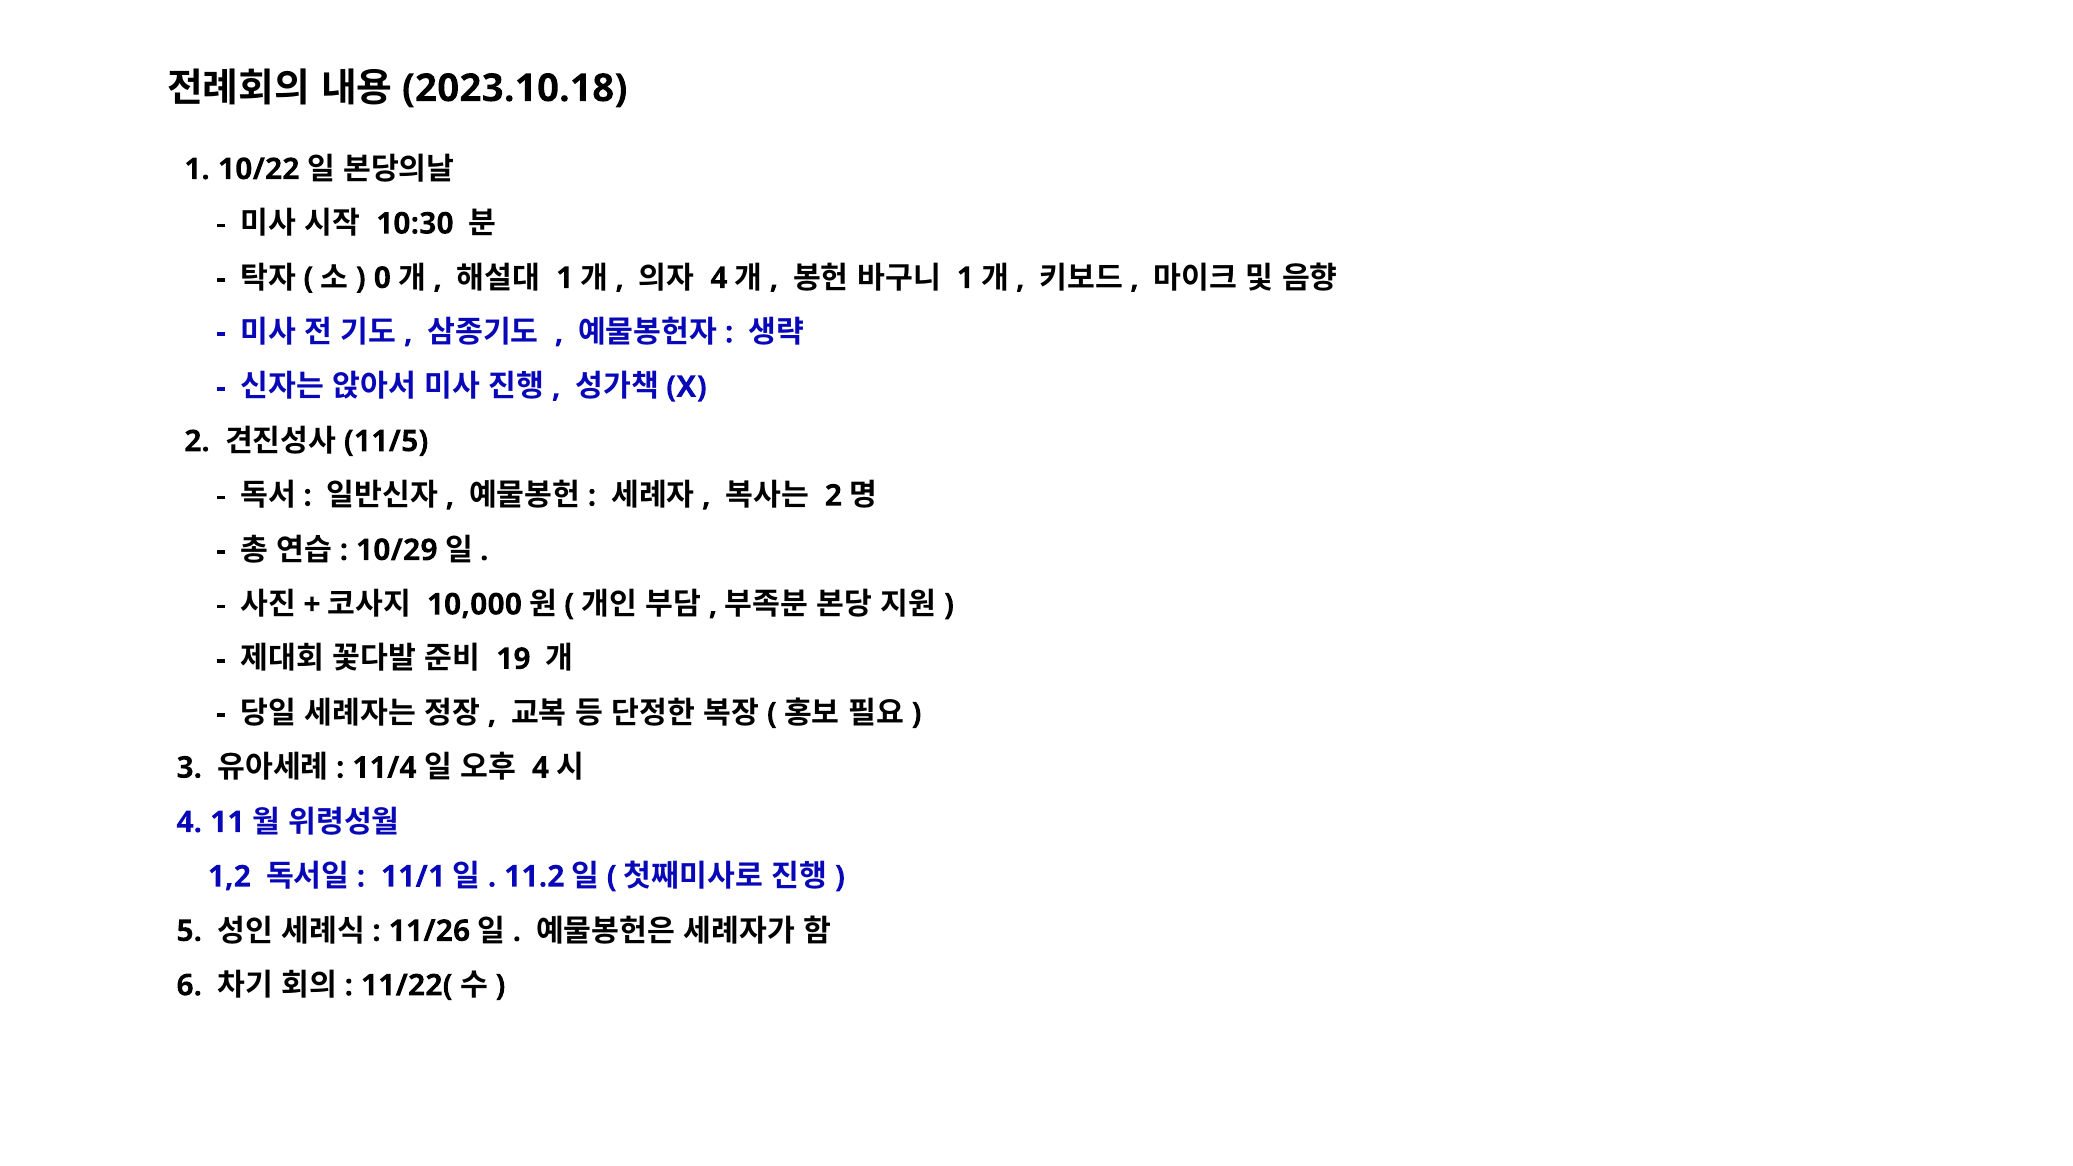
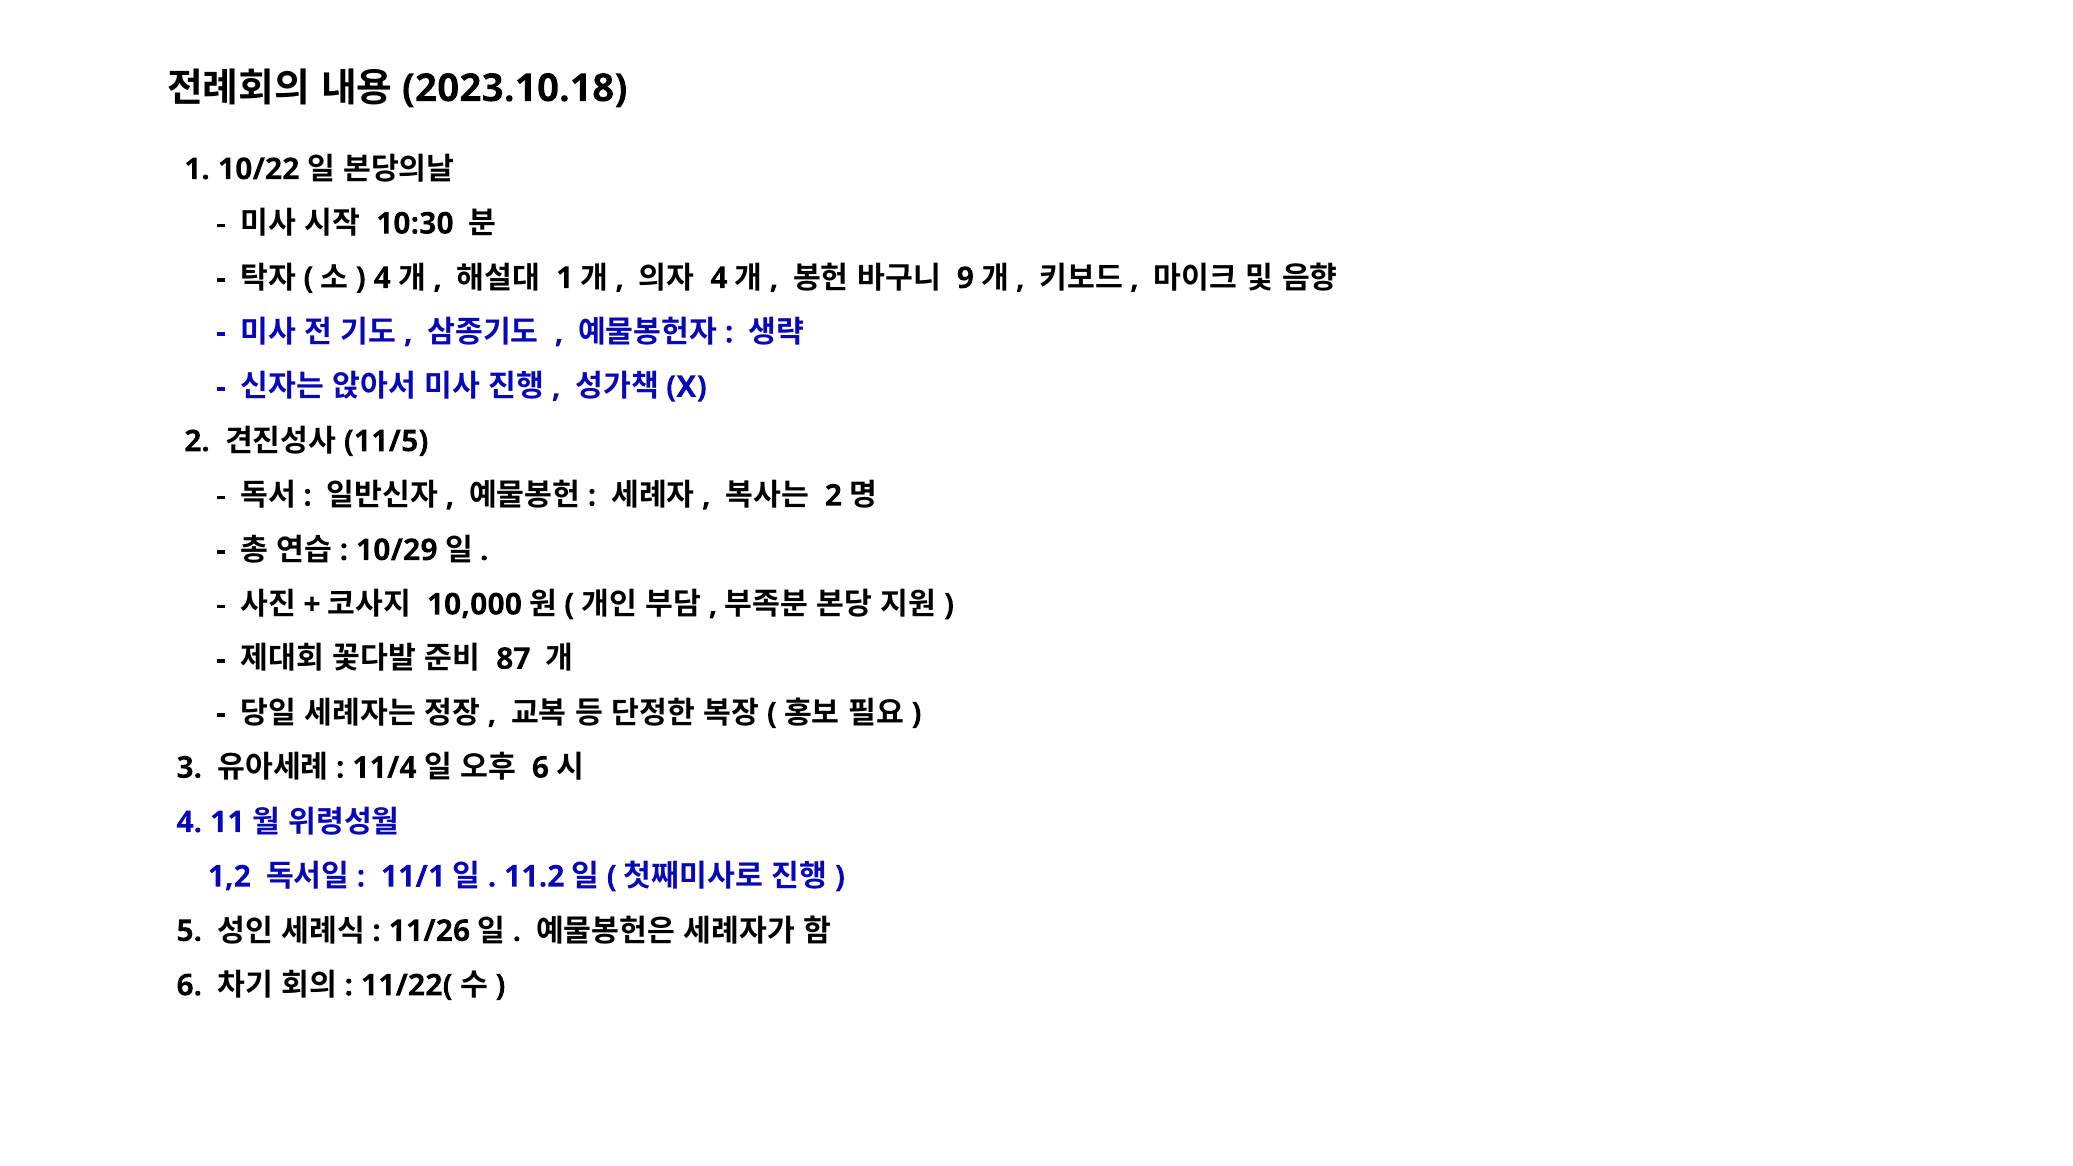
0 at (382, 278): 0 -> 4
1 at (965, 278): 1 -> 9
19: 19 -> 87
4 at (541, 768): 4 -> 6
